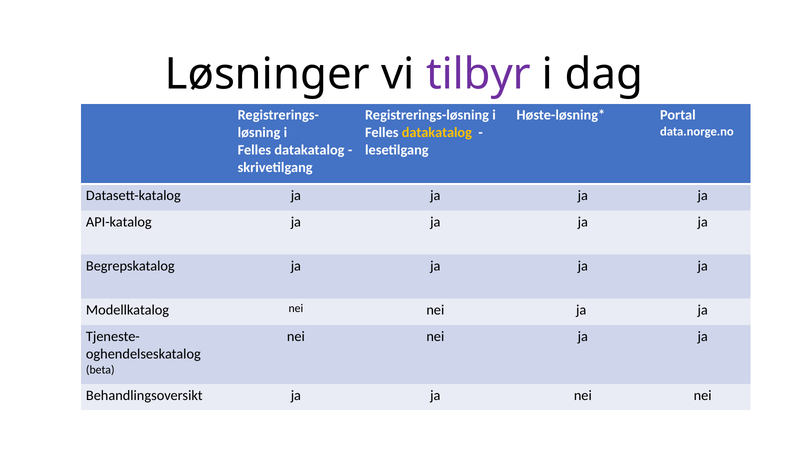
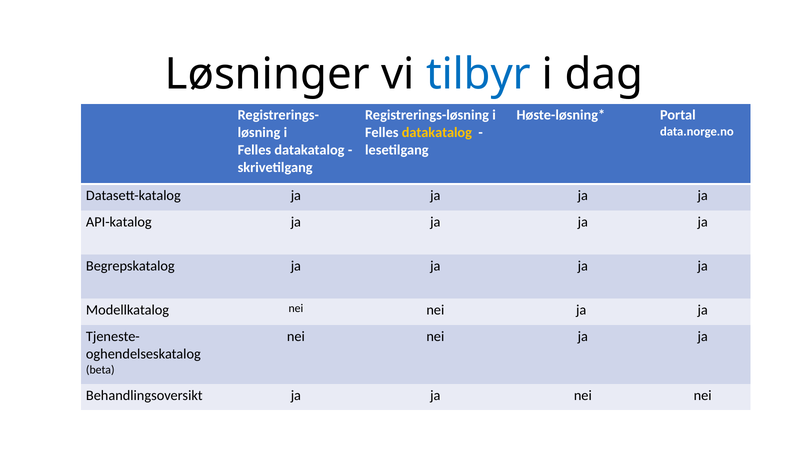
tilbyr colour: purple -> blue
